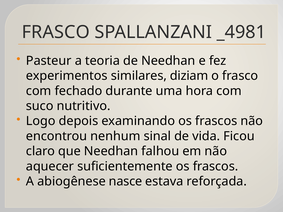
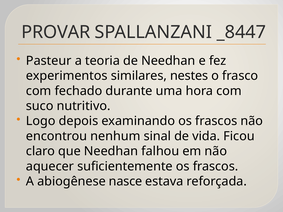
FRASCO at (56, 32): FRASCO -> PROVAR
_4981: _4981 -> _8447
diziam: diziam -> nestes
